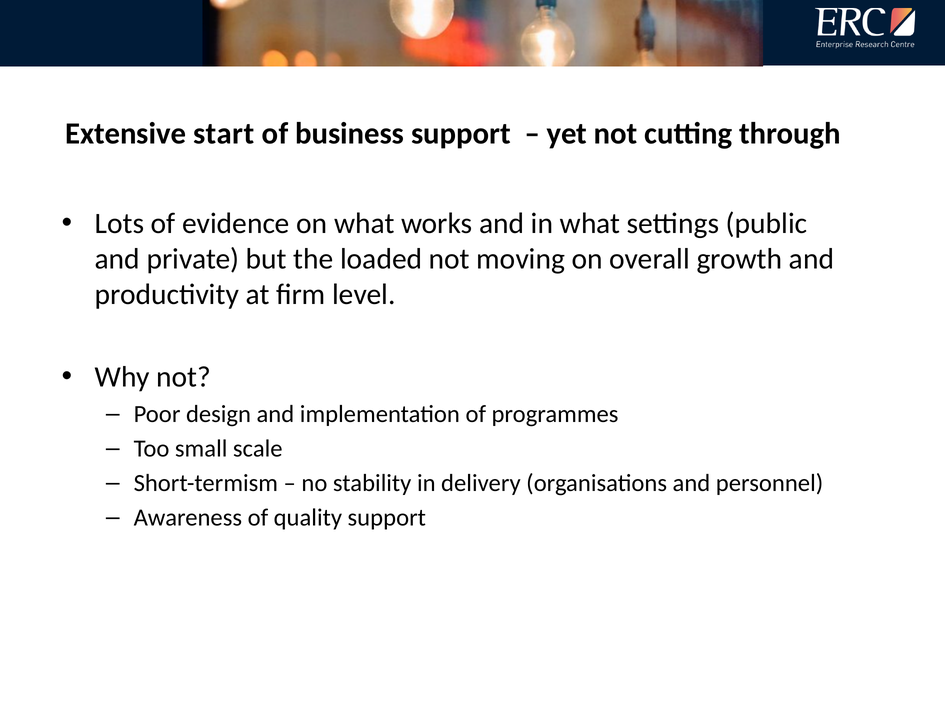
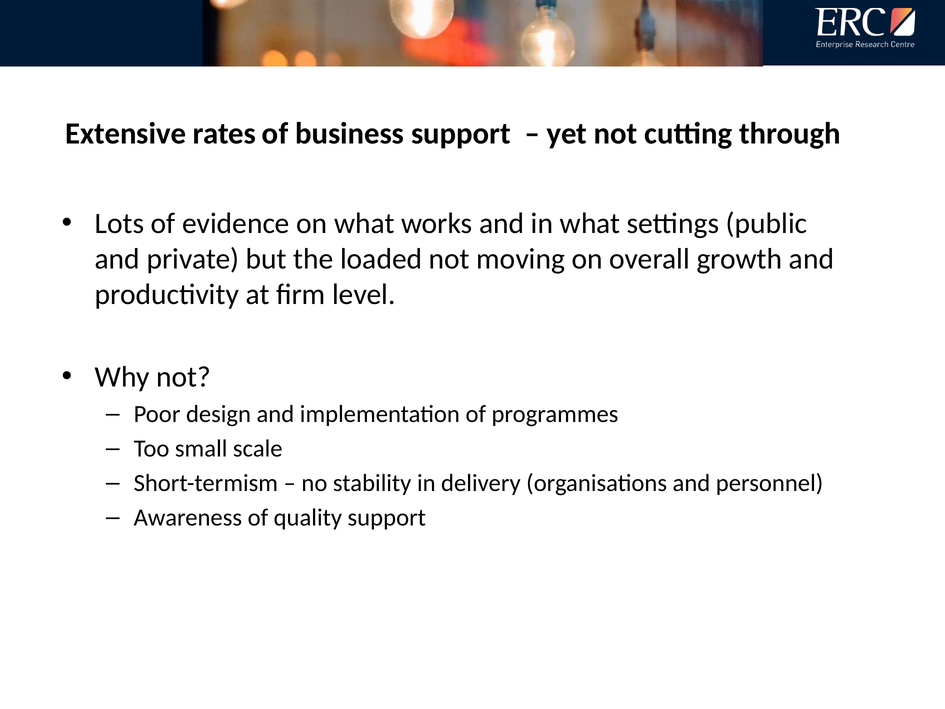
start: start -> rates
